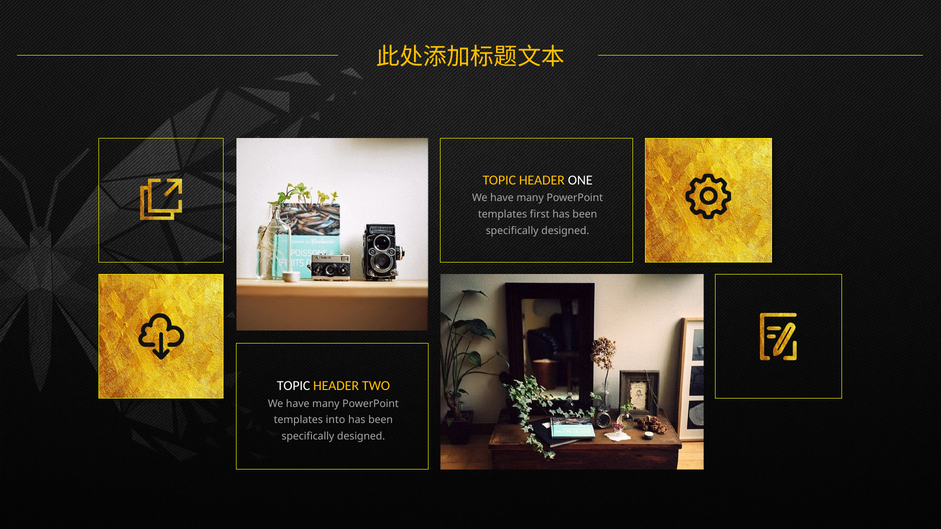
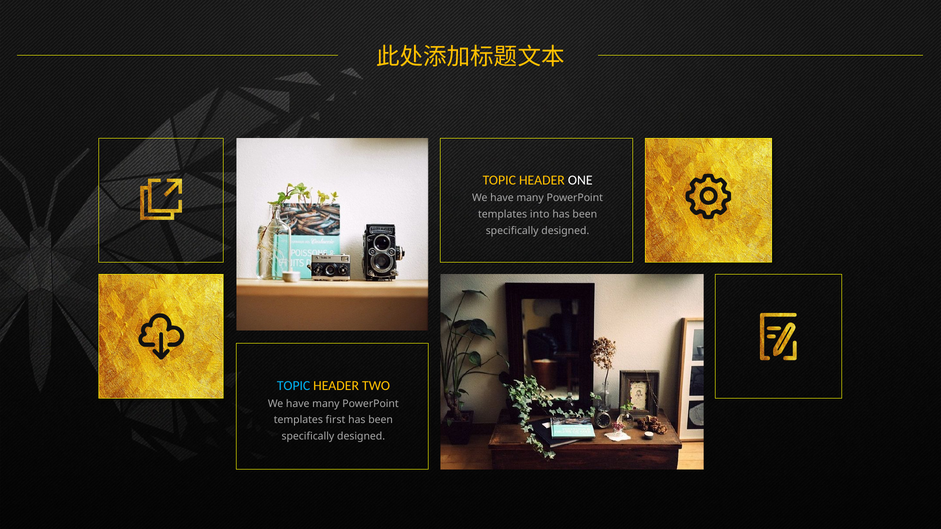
first: first -> into
TOPIC at (294, 386) colour: white -> light blue
into: into -> first
